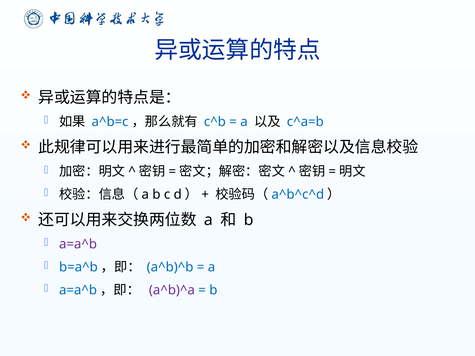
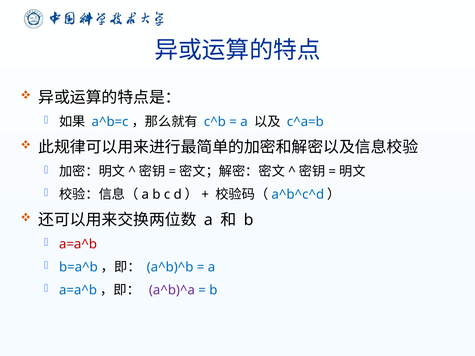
a=a^b at (78, 244) colour: purple -> red
